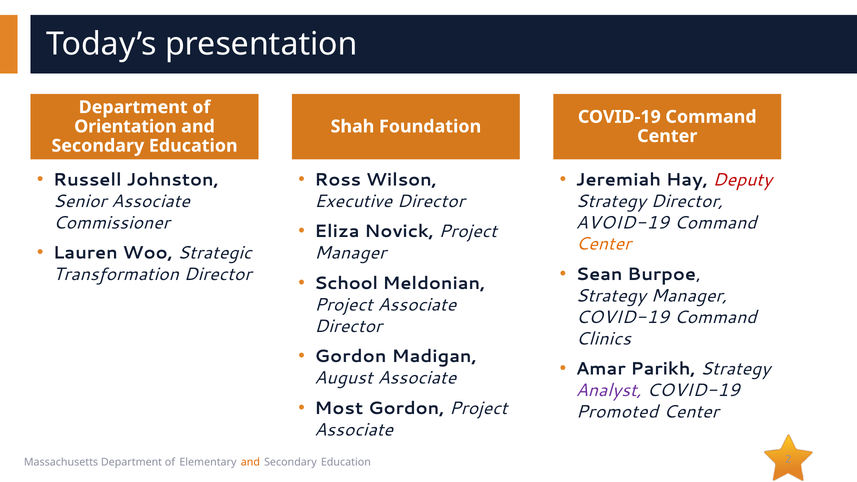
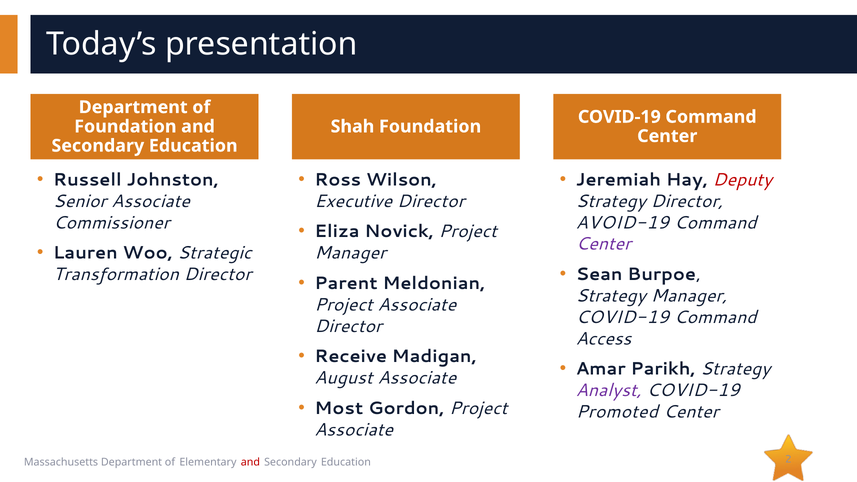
Orientation at (125, 127): Orientation -> Foundation
Center at (603, 244) colour: orange -> purple
School: School -> Parent
Clinics: Clinics -> Access
Gordon at (351, 357): Gordon -> Receive
and at (250, 462) colour: orange -> red
